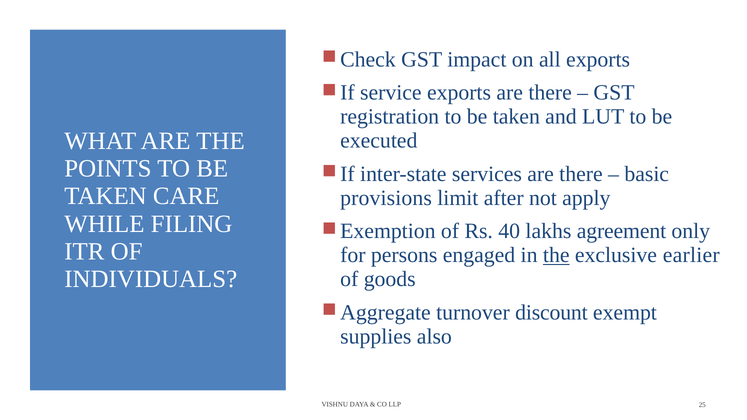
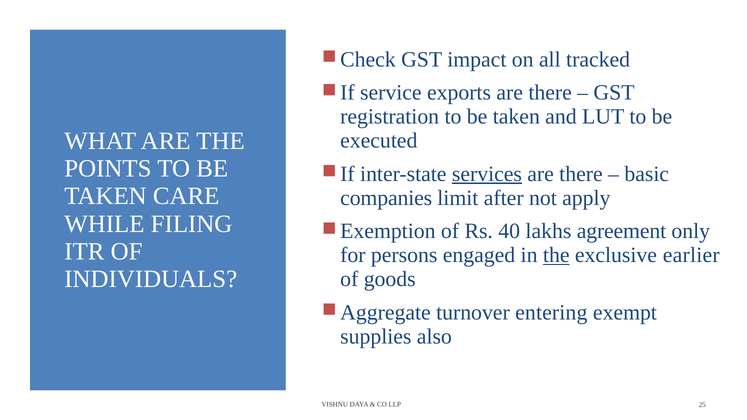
all exports: exports -> tracked
services underline: none -> present
provisions: provisions -> companies
discount: discount -> entering
